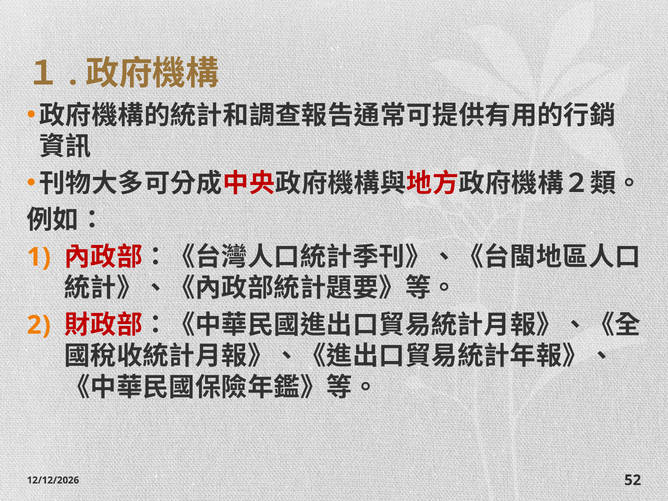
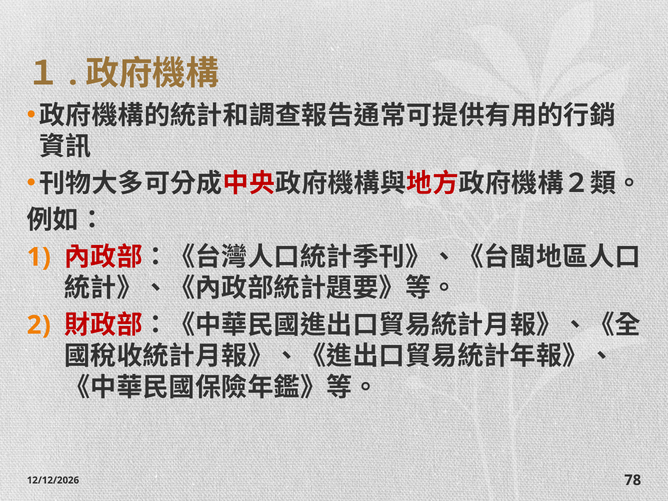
52: 52 -> 78
